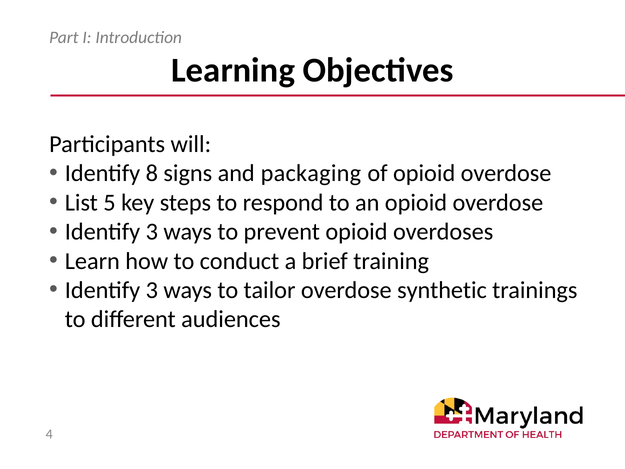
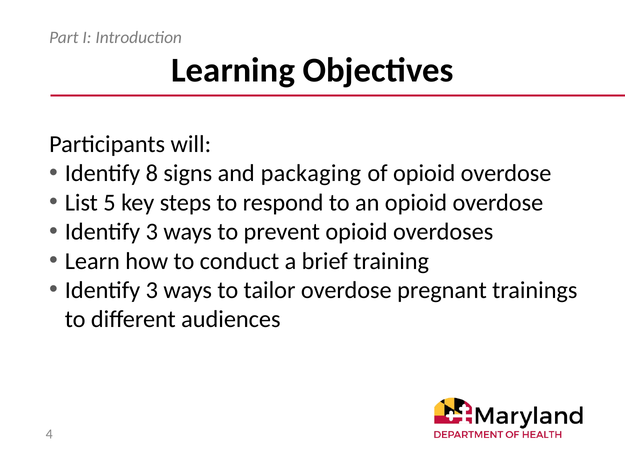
synthetic: synthetic -> pregnant
